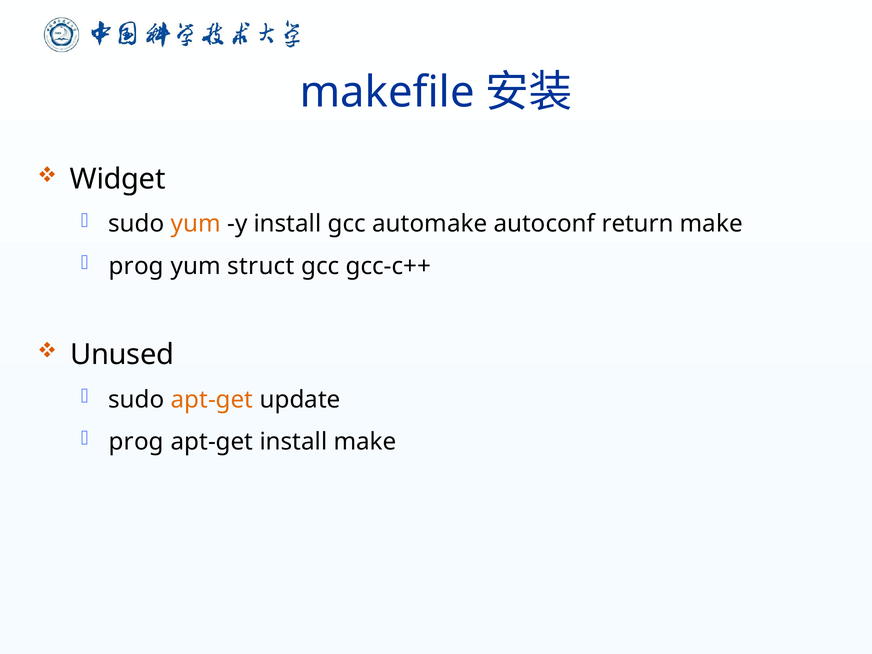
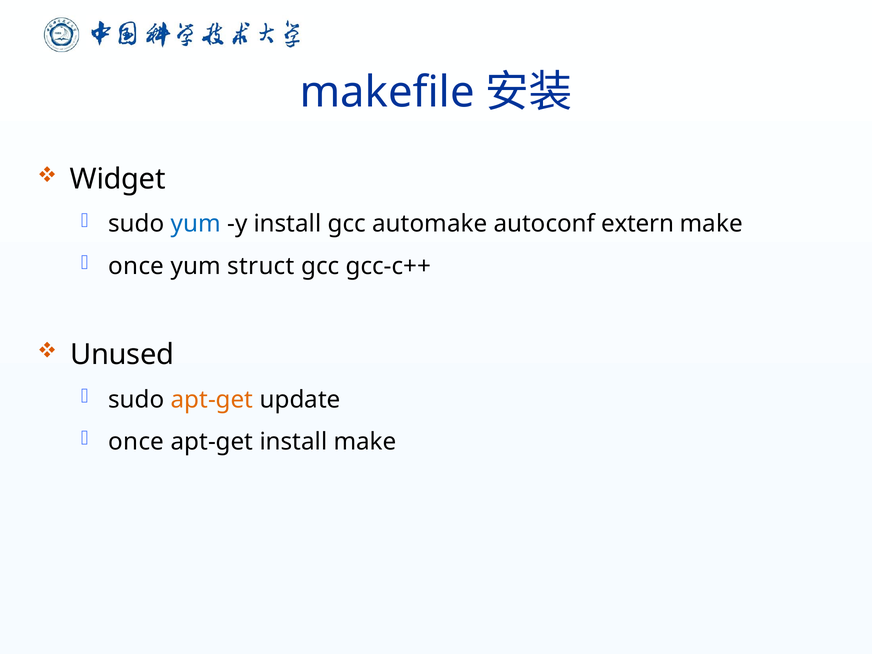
yum at (196, 224) colour: orange -> blue
return: return -> extern
prog at (136, 266): prog -> once
prog at (136, 442): prog -> once
